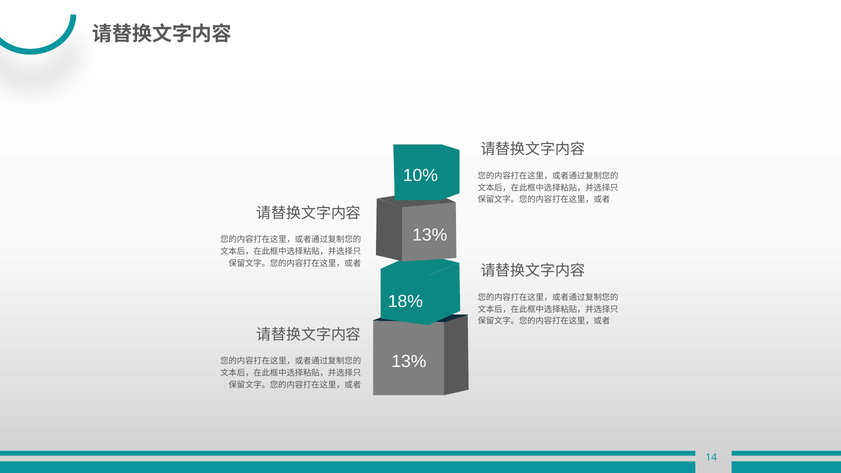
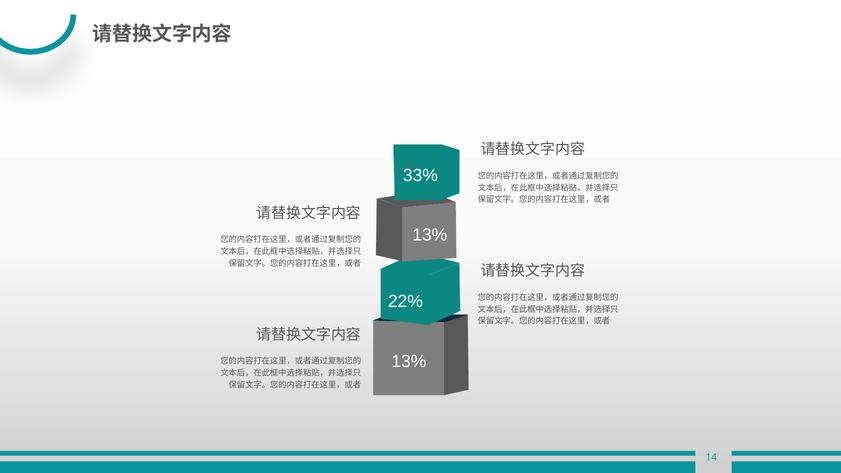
10%: 10% -> 33%
18%: 18% -> 22%
